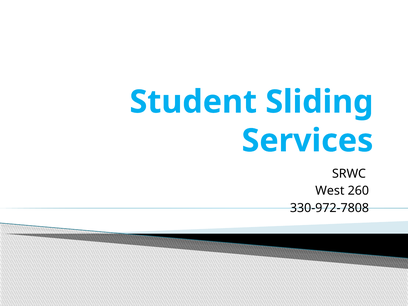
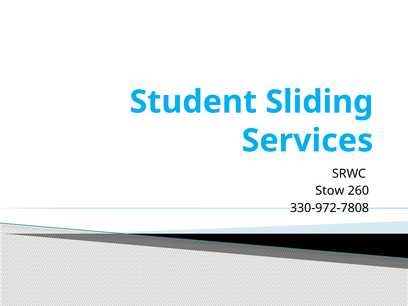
West: West -> Stow
